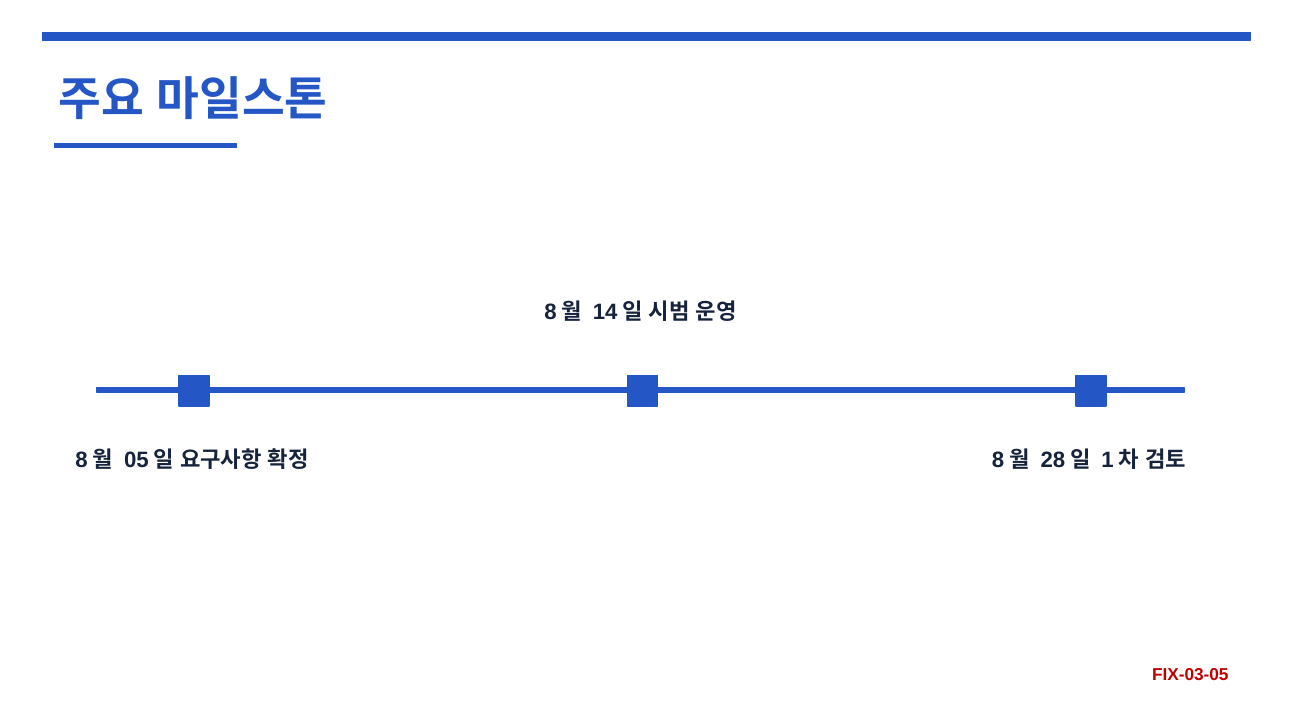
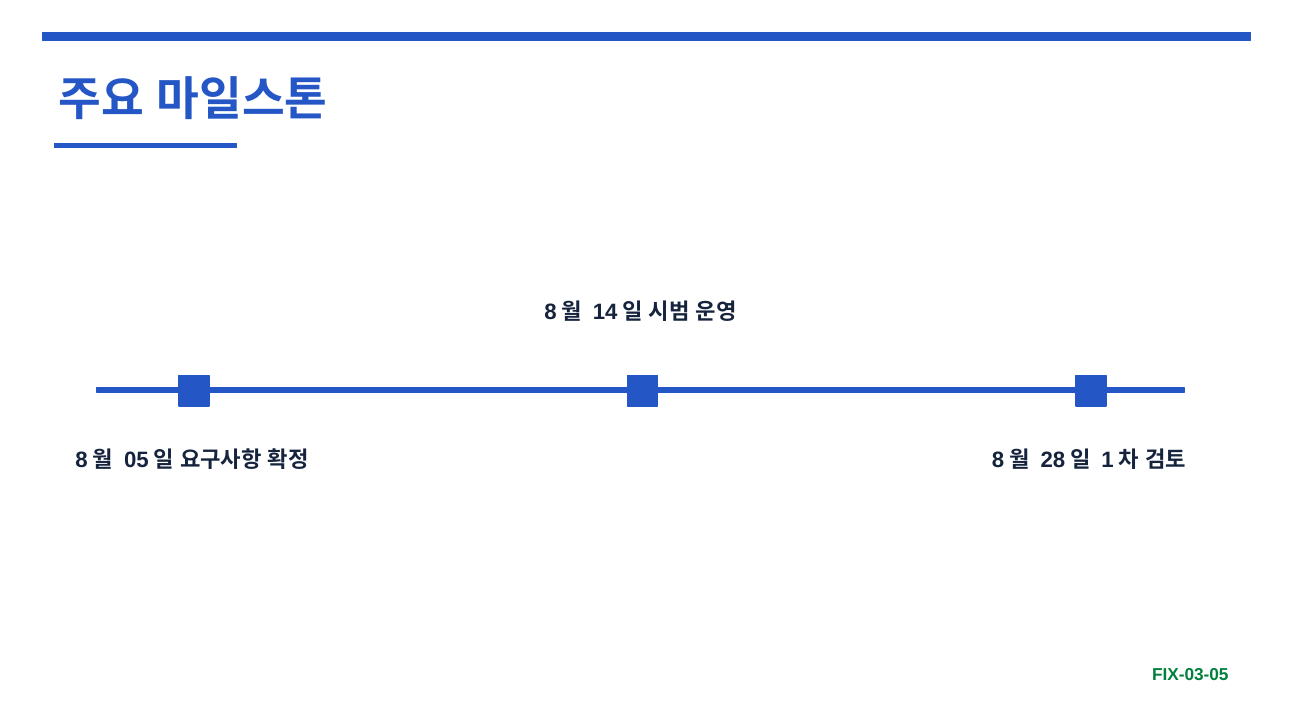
FIX-03-05 colour: red -> green
